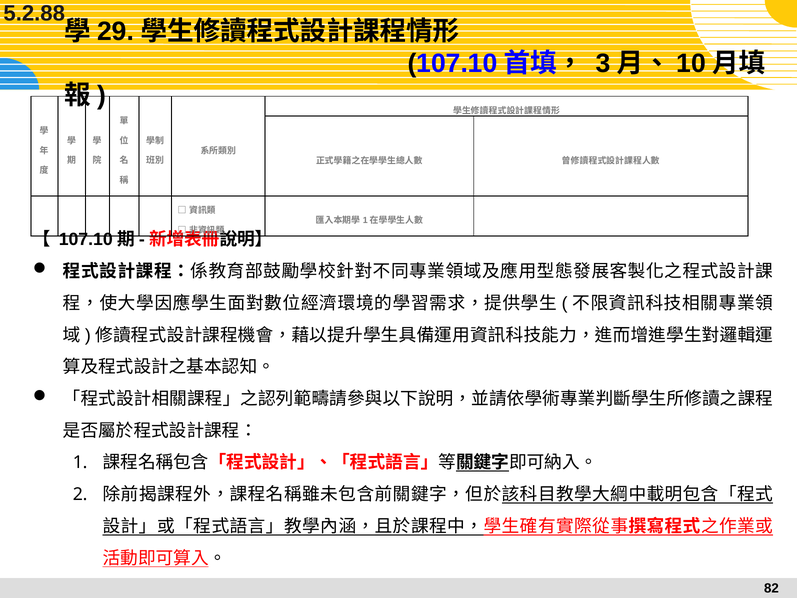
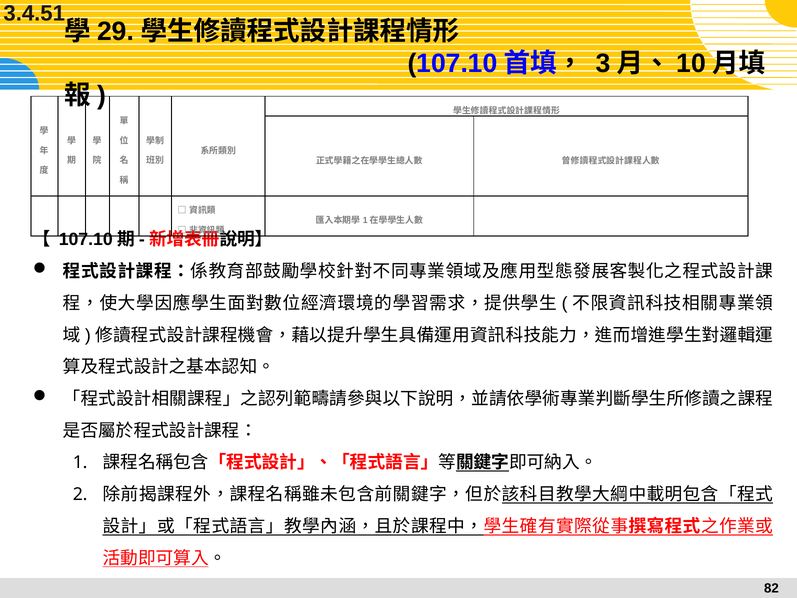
5.2.88: 5.2.88 -> 3.4.51
